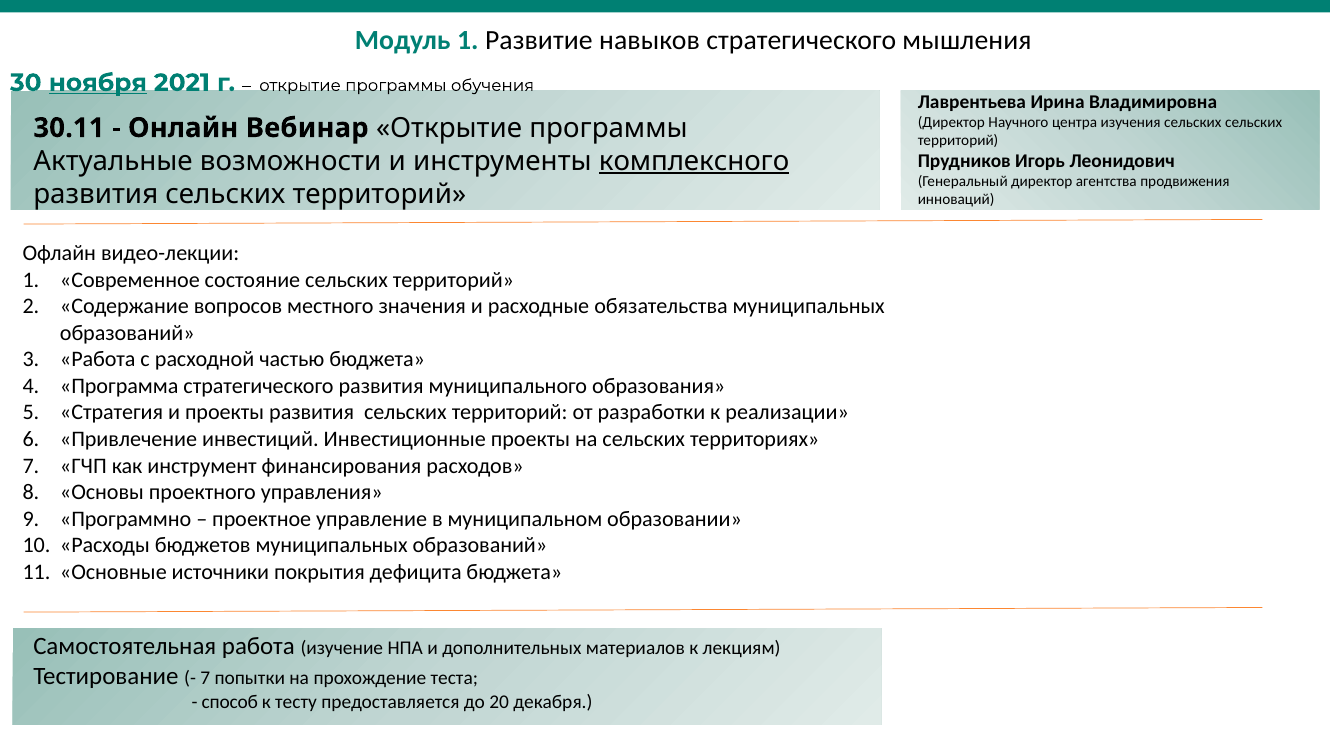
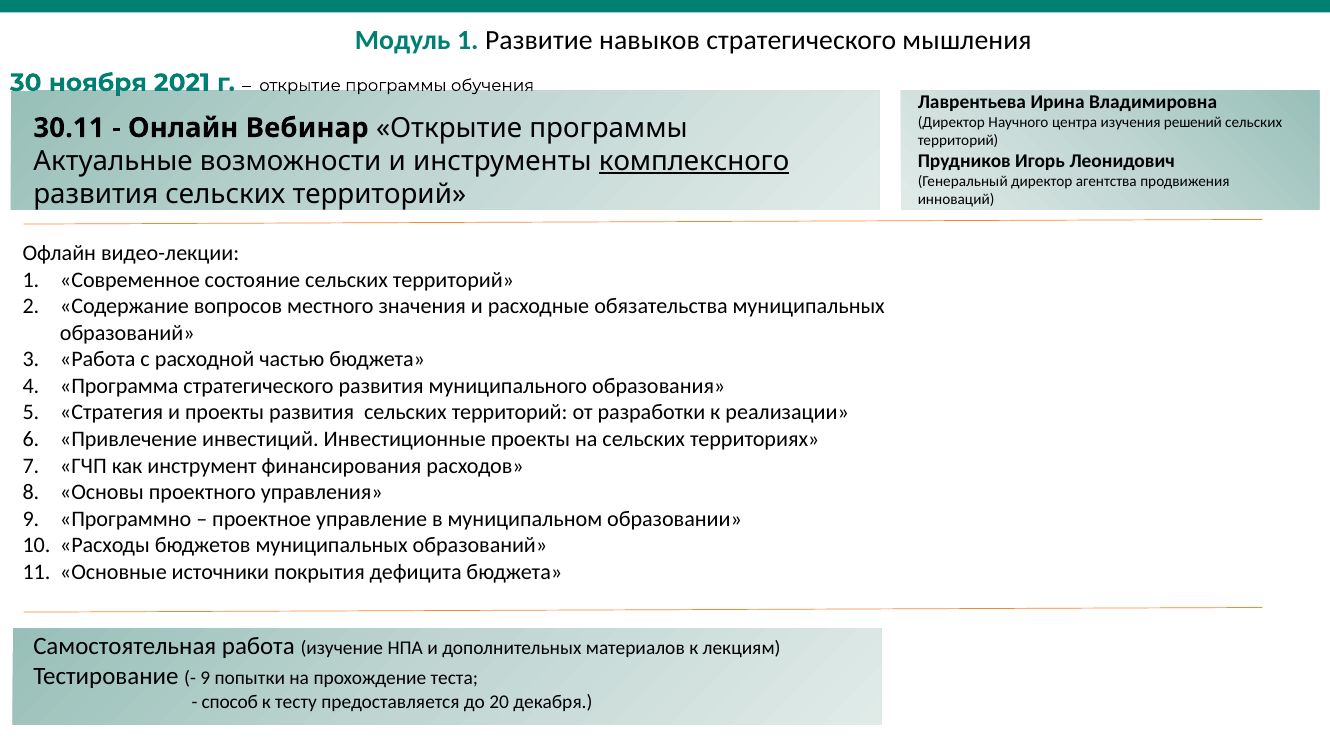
ноября underline: present -> none
изучения сельских: сельских -> решений
7 at (205, 678): 7 -> 9
